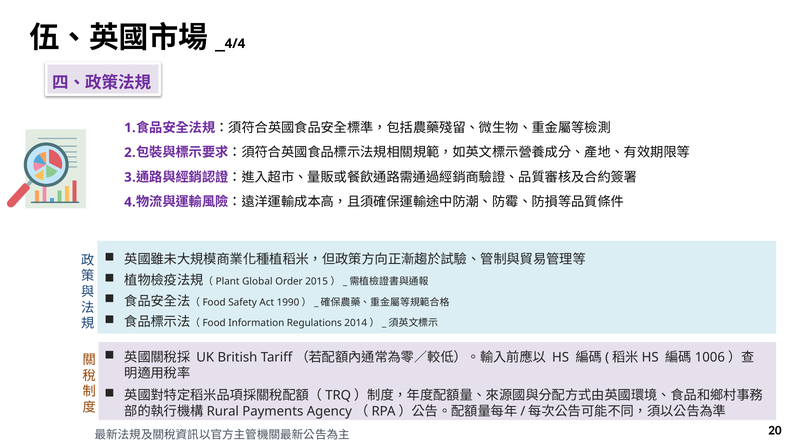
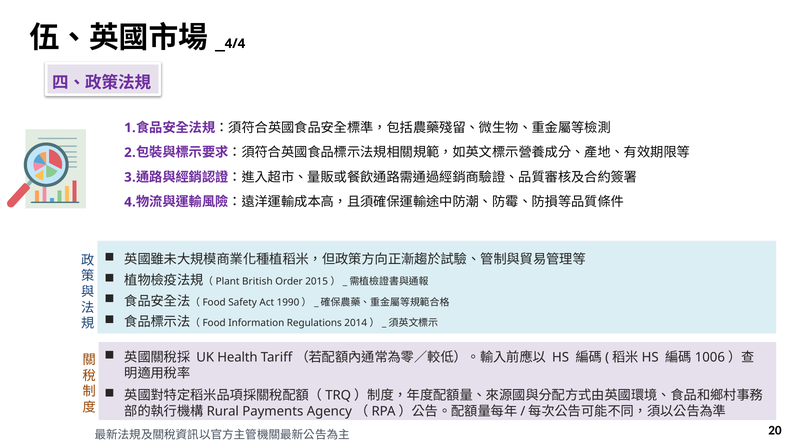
Global: Global -> British
British: British -> Health
